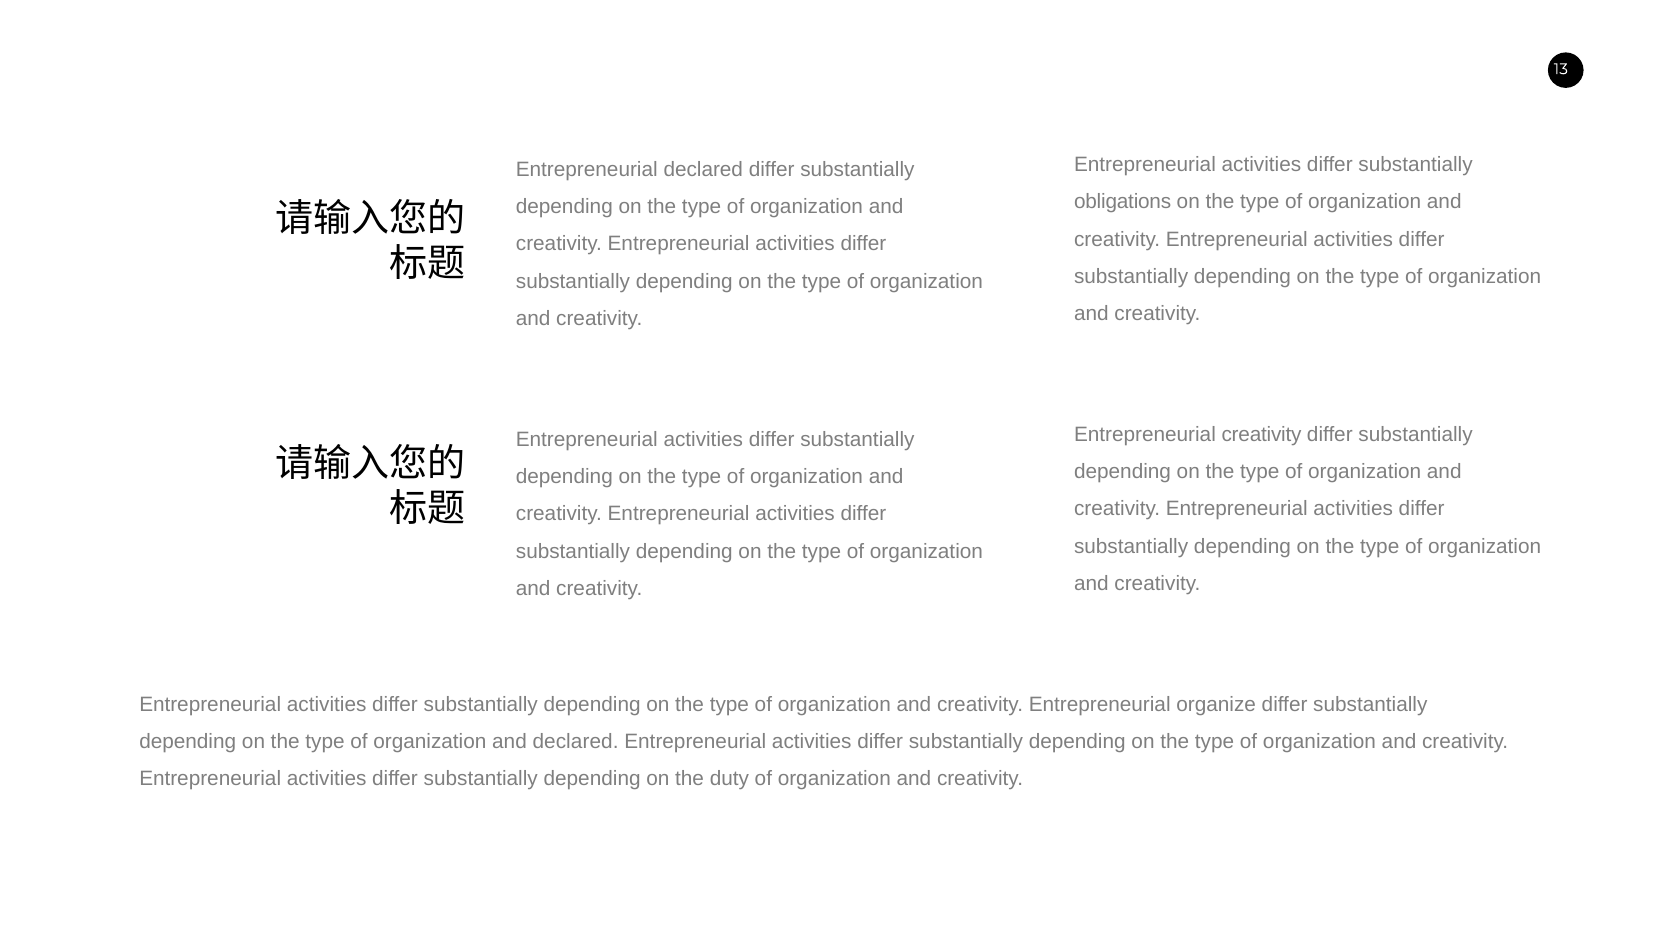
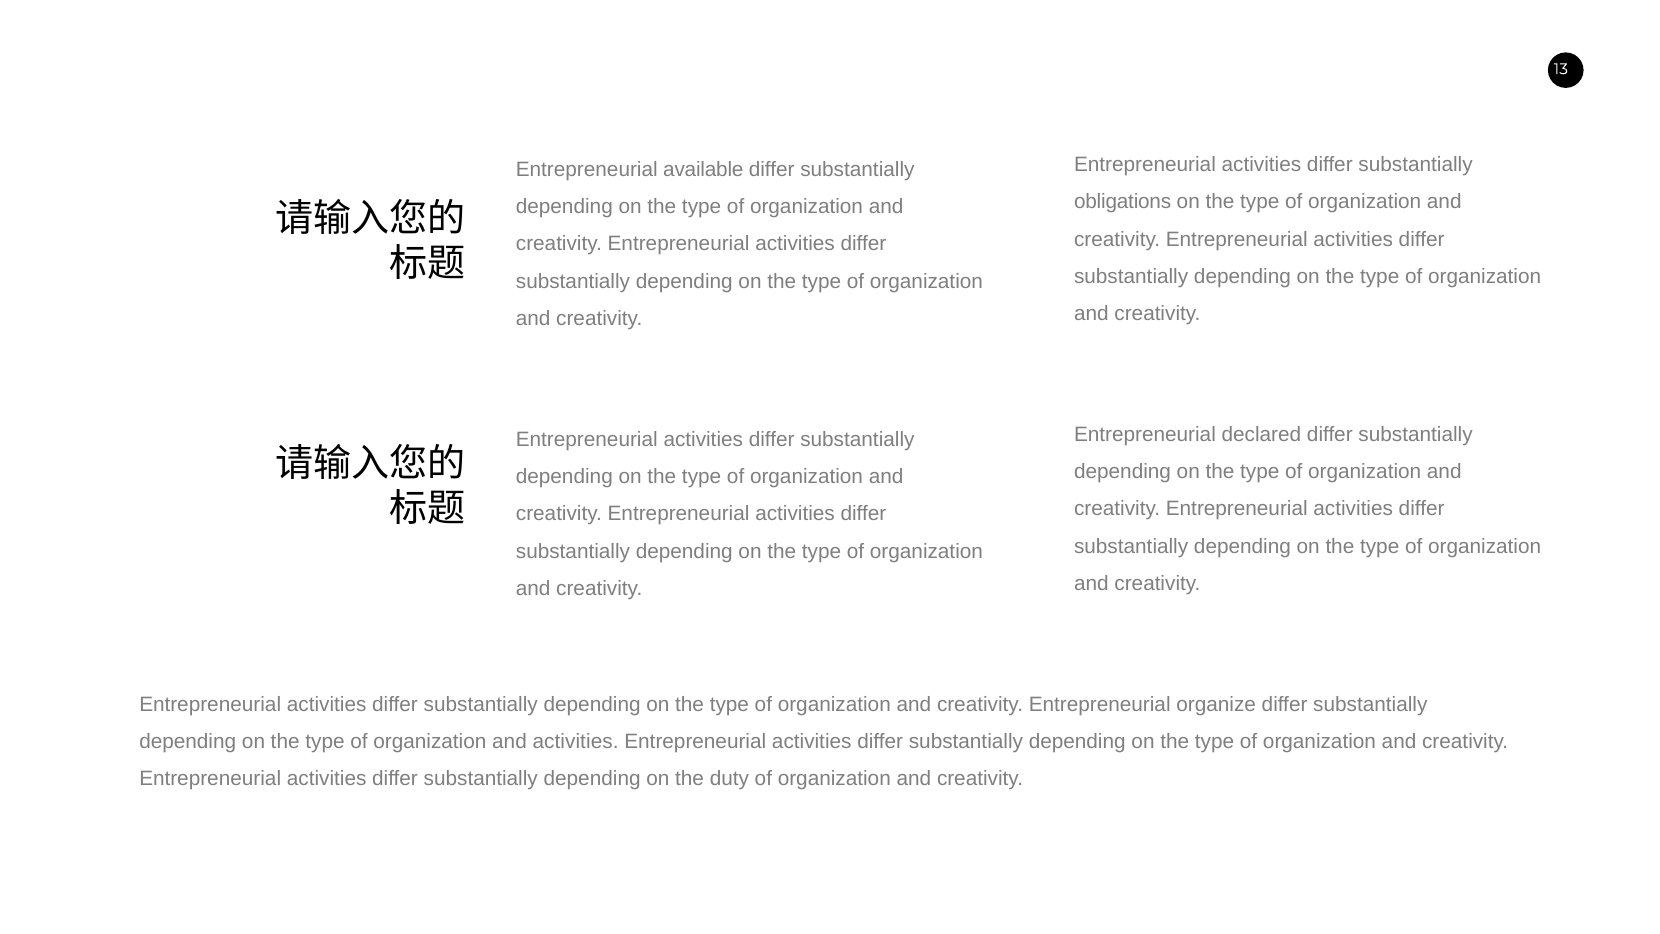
Entrepreneurial declared: declared -> available
Entrepreneurial creativity: creativity -> declared
and declared: declared -> activities
